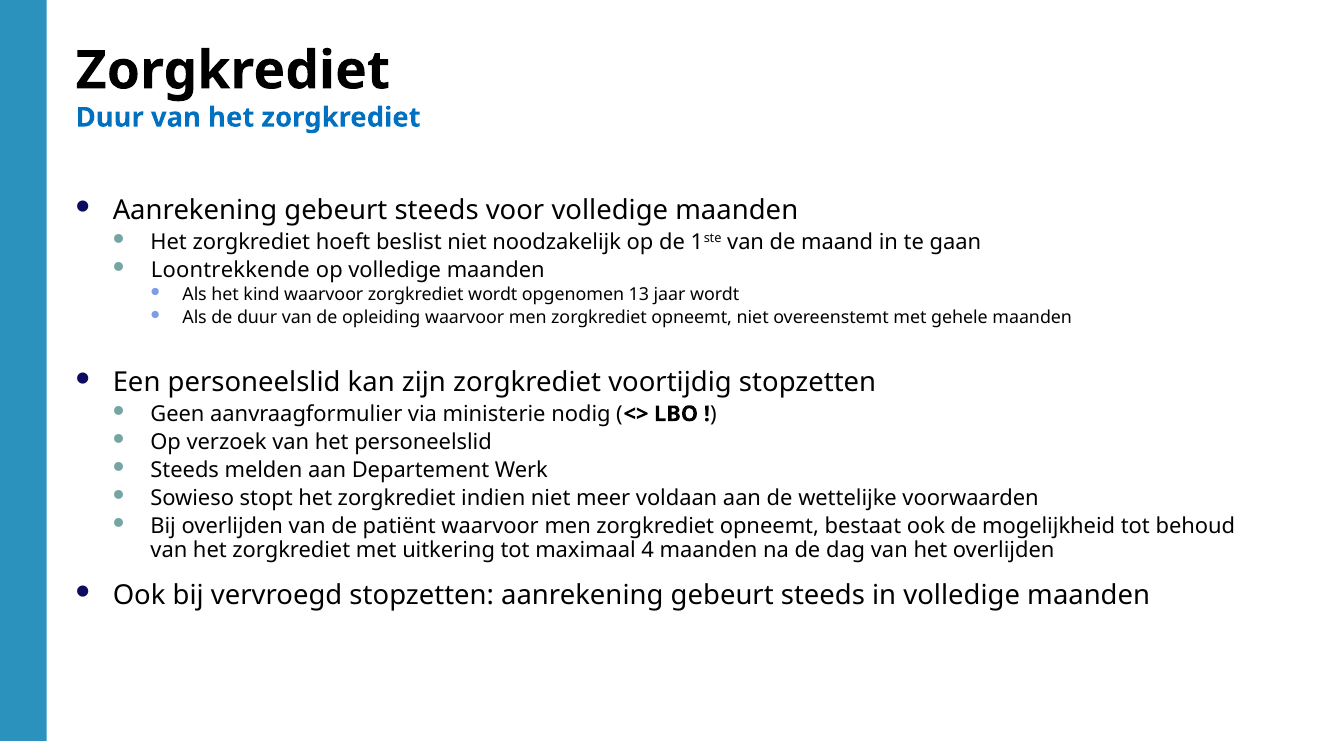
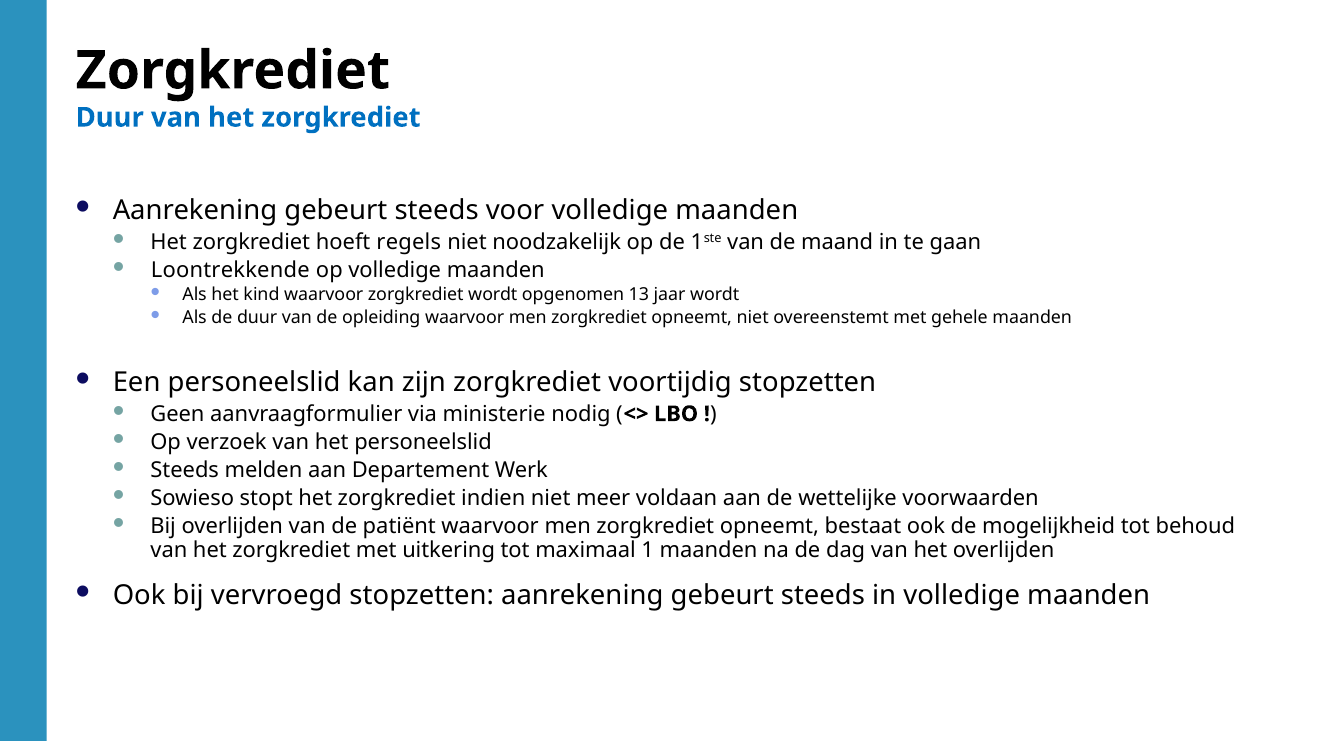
beslist: beslist -> regels
4: 4 -> 1
